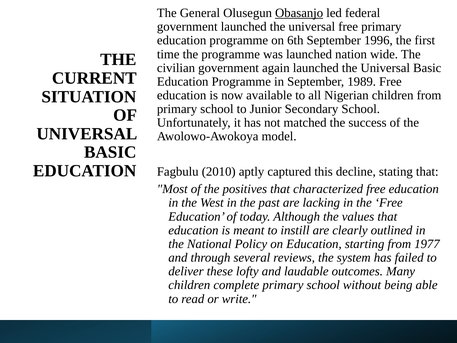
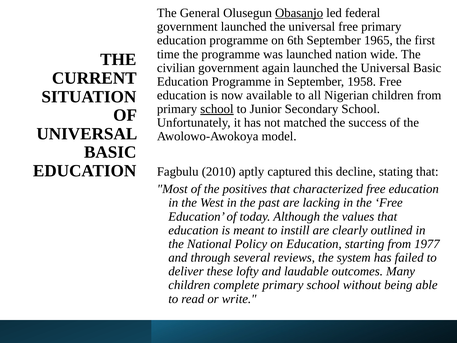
1996: 1996 -> 1965
1989: 1989 -> 1958
school at (217, 109) underline: none -> present
